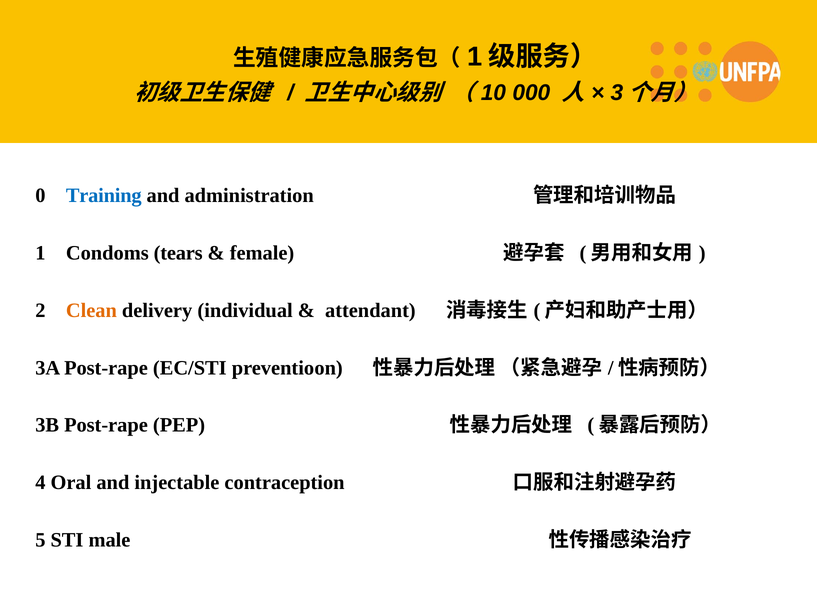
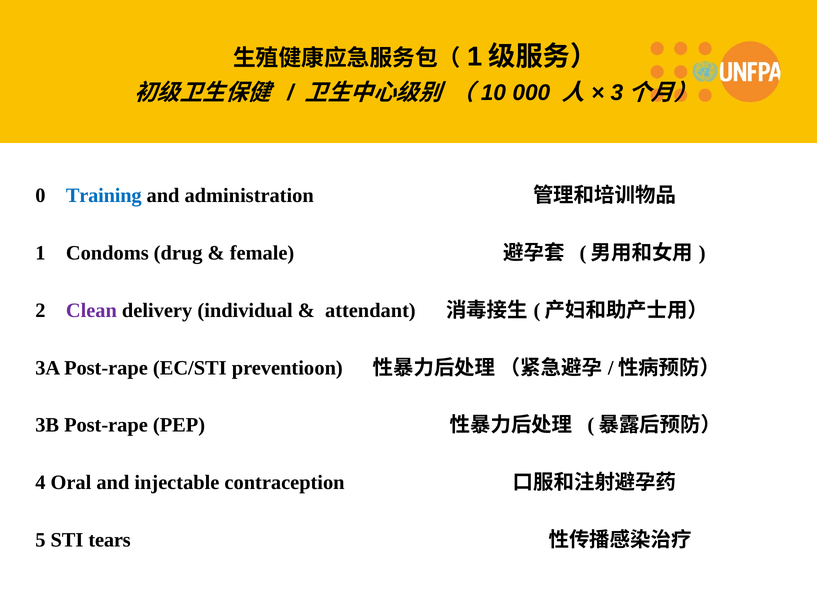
tears: tears -> drug
Clean colour: orange -> purple
male: male -> tears
